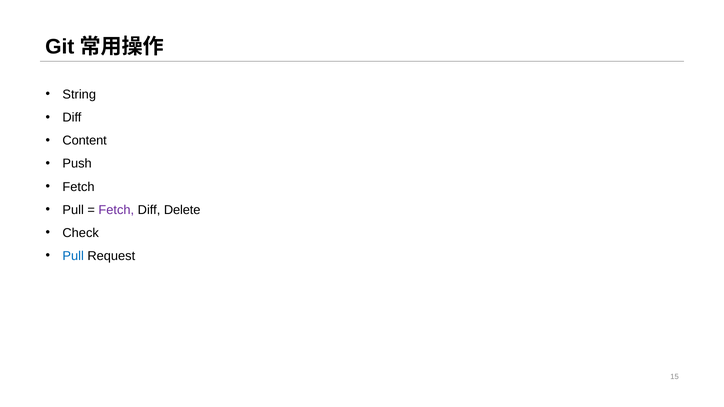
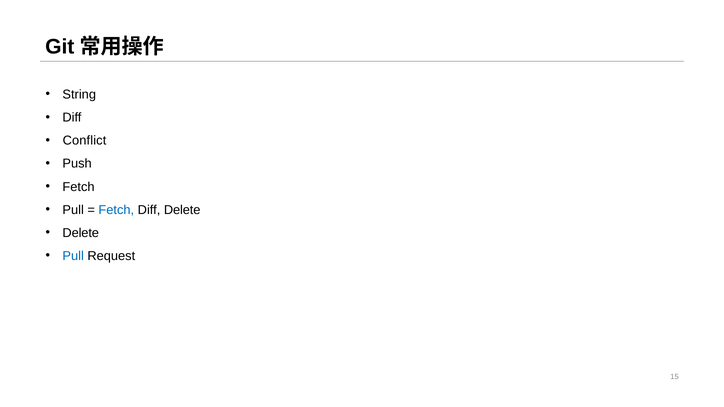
Content: Content -> Conflict
Fetch at (116, 210) colour: purple -> blue
Check at (81, 233): Check -> Delete
